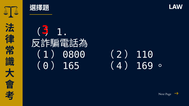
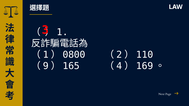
0: 0 -> 9
